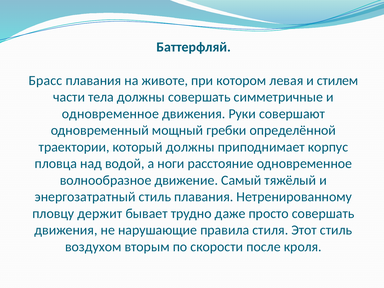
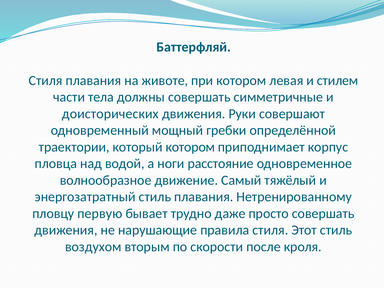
Брасс at (45, 80): Брасс -> Стиля
одновременное at (110, 114): одновременное -> доисторических
который должны: должны -> котором
держит: держит -> первую
